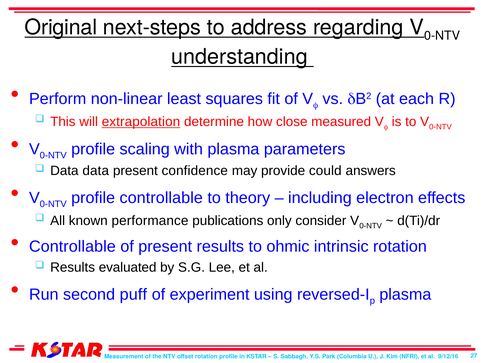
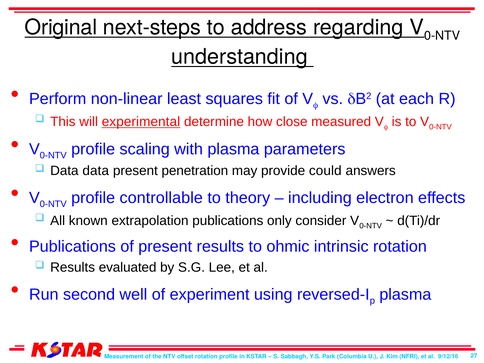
extrapolation: extrapolation -> experimental
confidence: confidence -> penetration
performance: performance -> extrapolation
Controllable at (72, 246): Controllable -> Publications
puff: puff -> well
